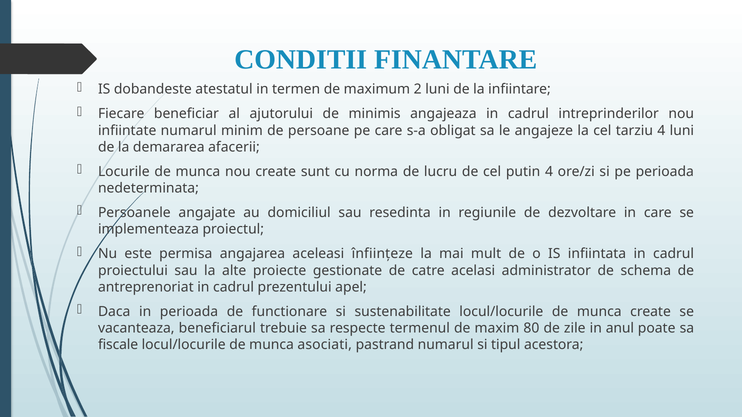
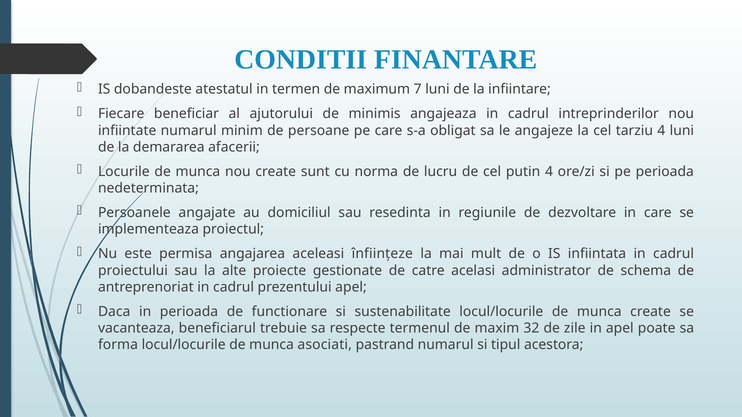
2: 2 -> 7
80: 80 -> 32
in anul: anul -> apel
fiscale: fiscale -> forma
